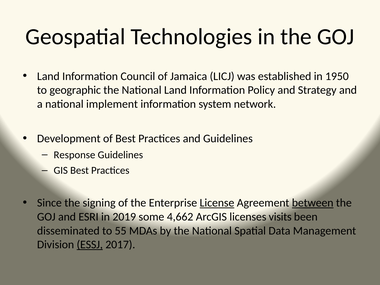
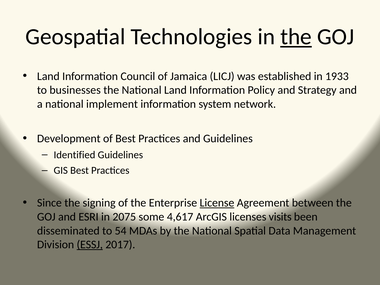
the at (296, 37) underline: none -> present
1950: 1950 -> 1933
geographic: geographic -> businesses
Response: Response -> Identified
between underline: present -> none
2019: 2019 -> 2075
4,662: 4,662 -> 4,617
55: 55 -> 54
